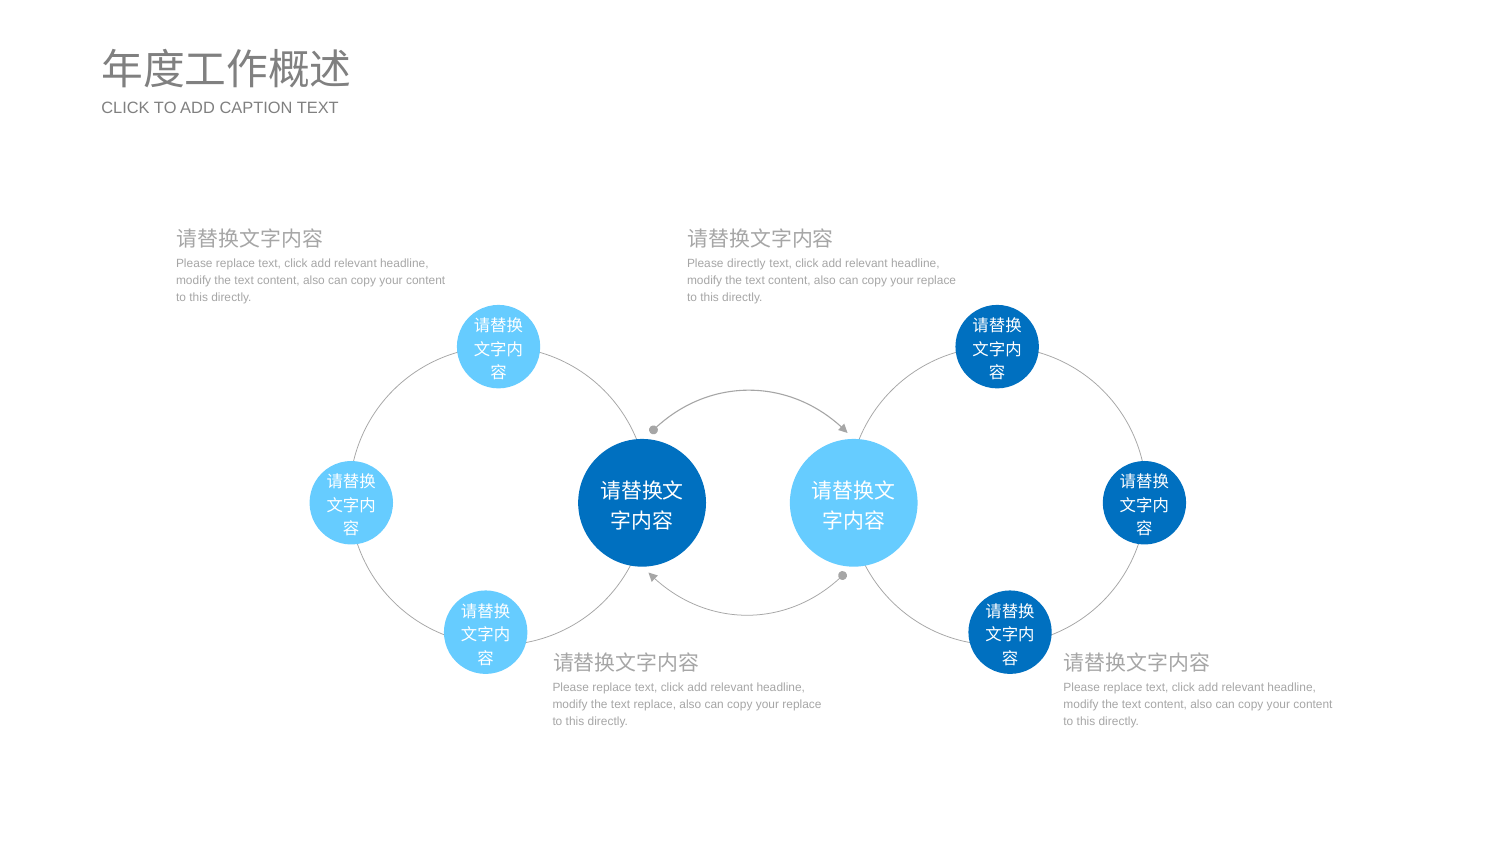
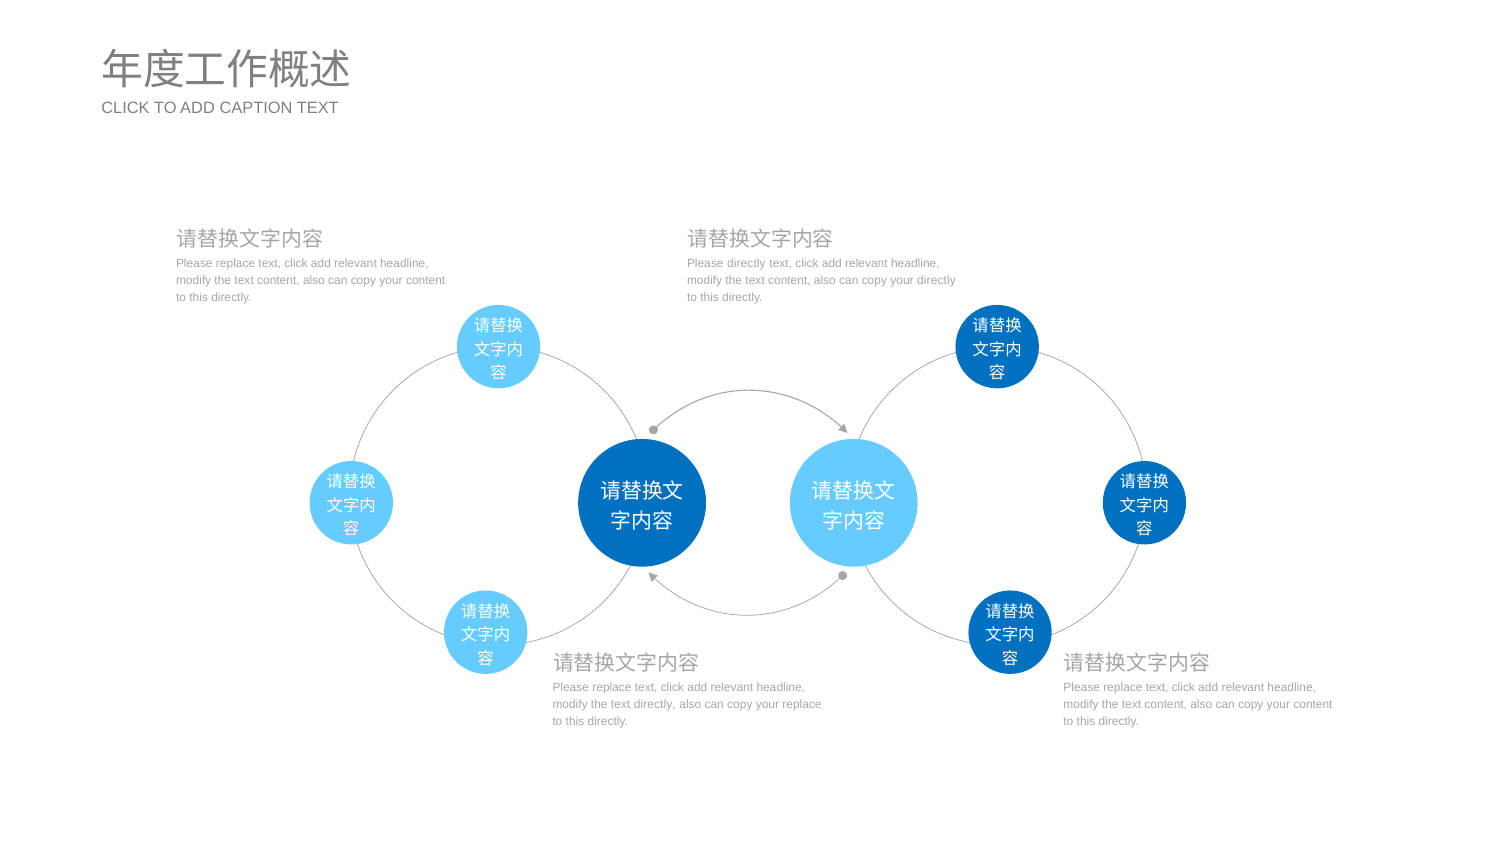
replace at (937, 281): replace -> directly
text replace: replace -> directly
